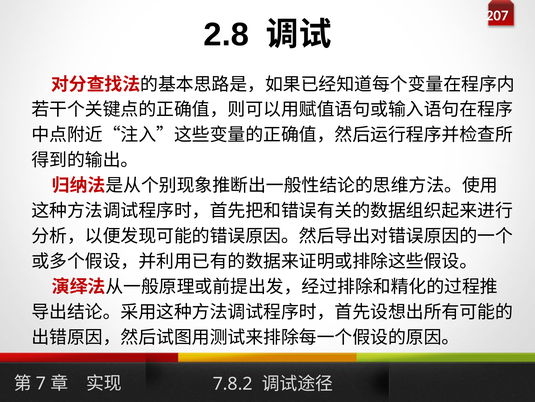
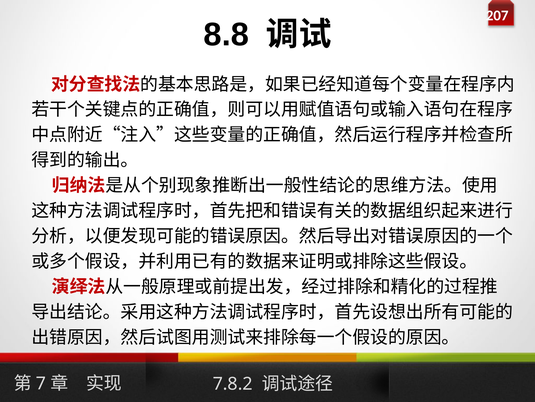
2.8: 2.8 -> 8.8
